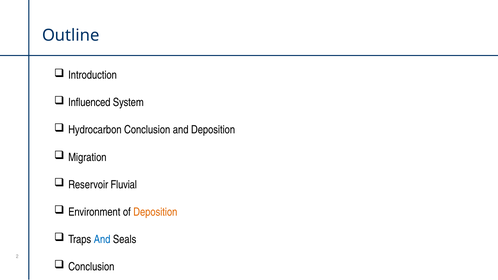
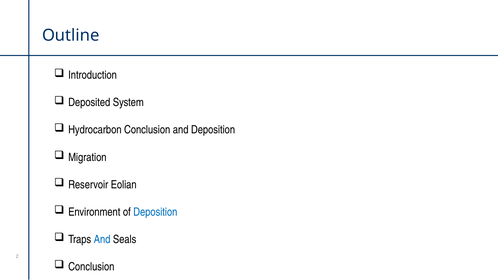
Influenced: Influenced -> Deposited
Fluvial: Fluvial -> Eolian
Deposition at (155, 212) colour: orange -> blue
